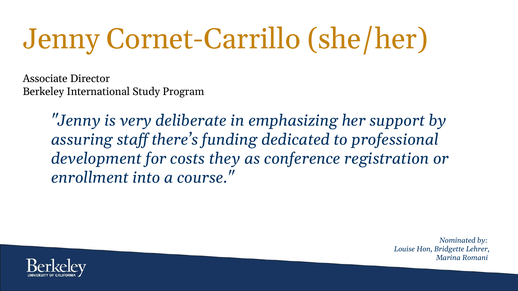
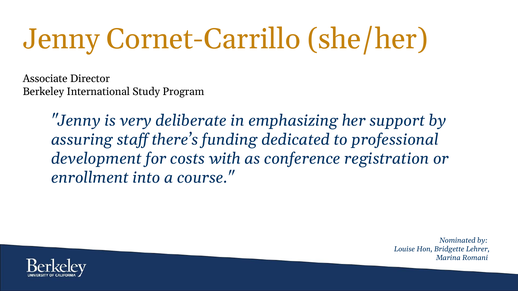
they: they -> with
